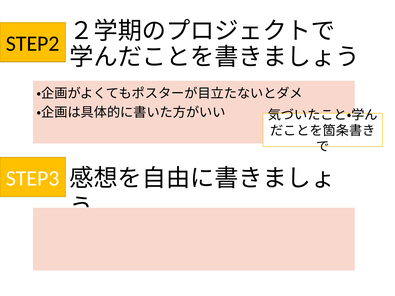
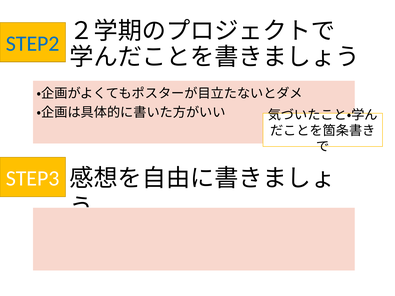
STEP2 colour: black -> blue
